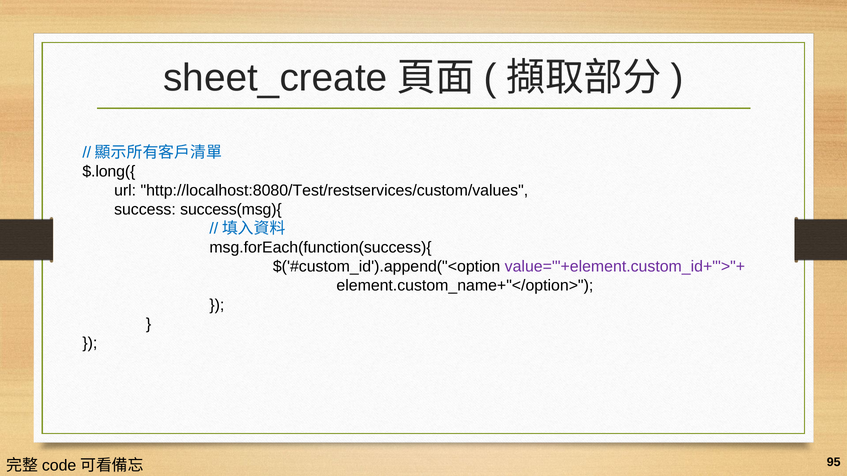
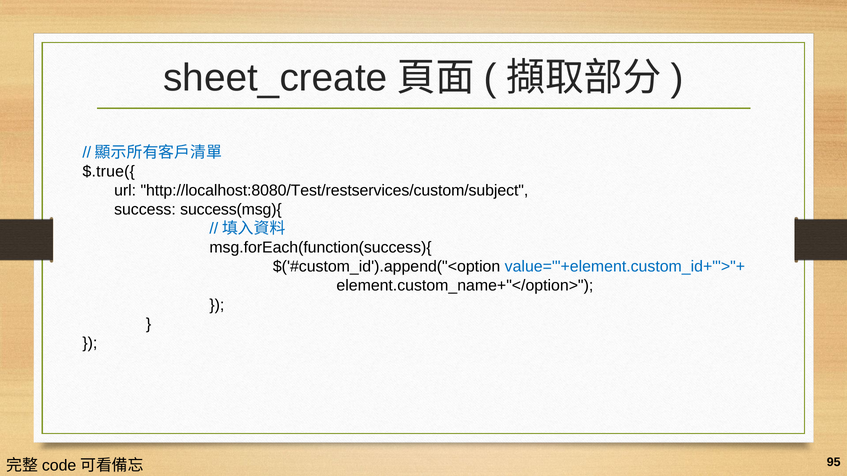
$.long({: $.long({ -> $.true({
http://localhost:8080/Test/restservices/custom/values: http://localhost:8080/Test/restservices/custom/values -> http://localhost:8080/Test/restservices/custom/subject
value='"+element.custom_id+"'>"+ colour: purple -> blue
